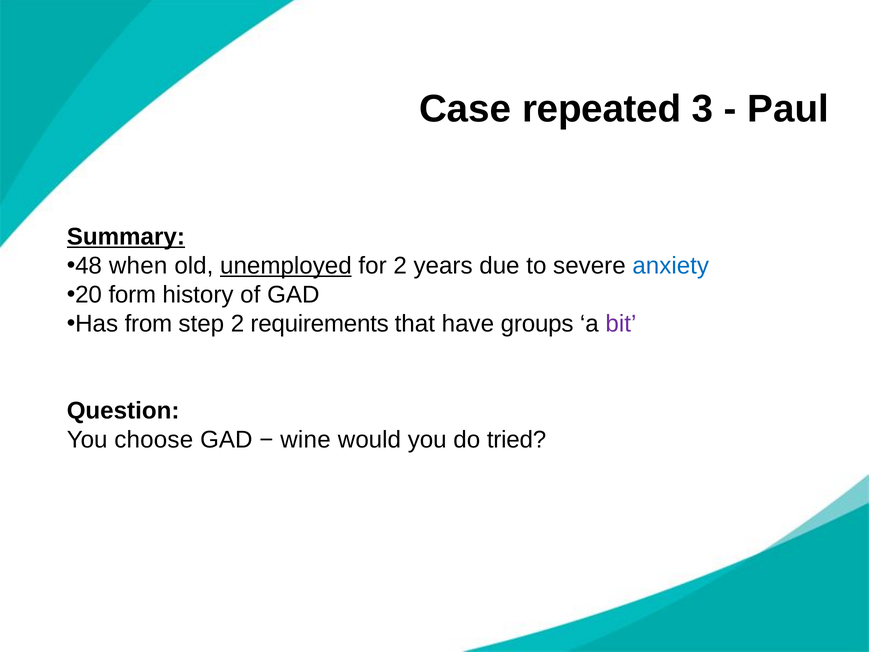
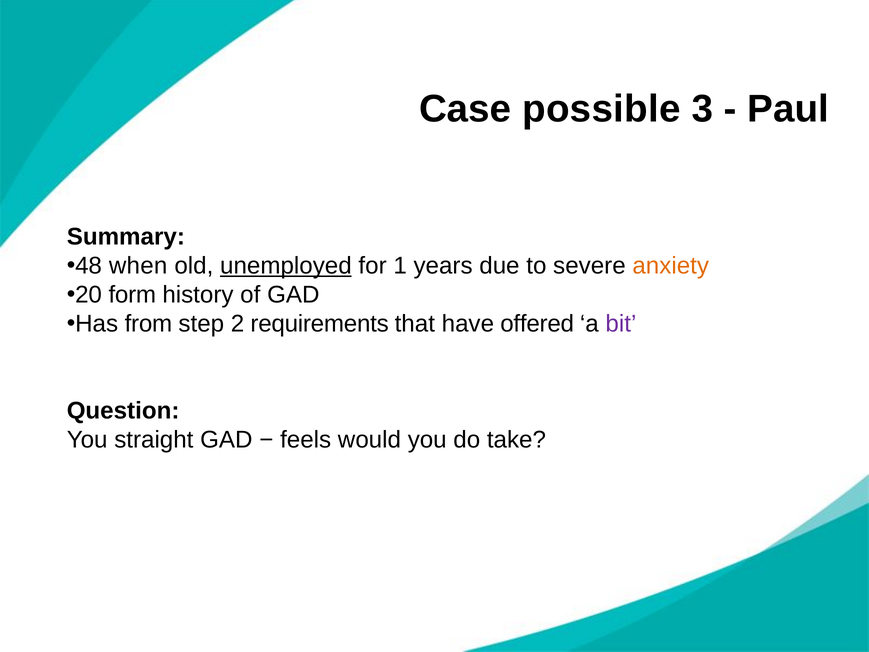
repeated: repeated -> possible
Summary underline: present -> none
for 2: 2 -> 1
anxiety colour: blue -> orange
groups: groups -> offered
choose: choose -> straight
wine: wine -> feels
tried: tried -> take
